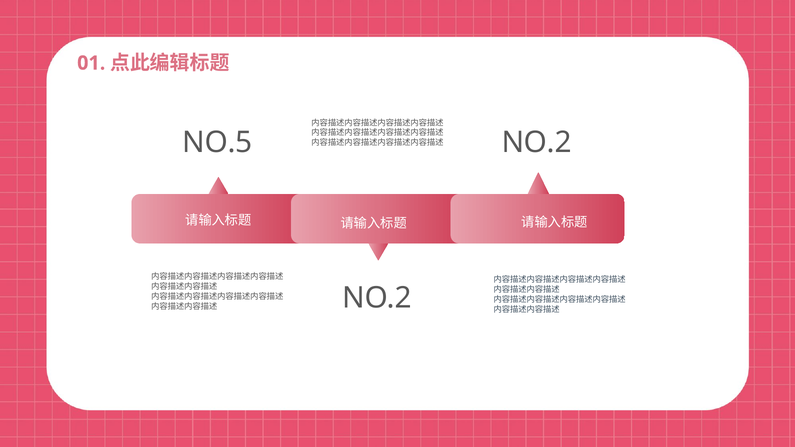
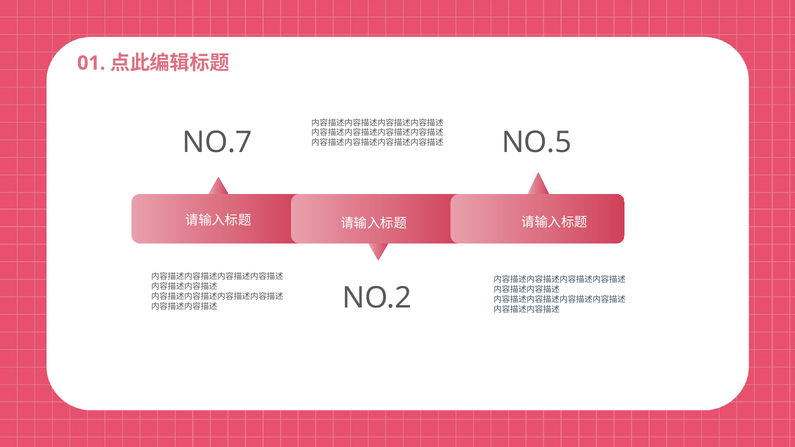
NO.2 at (537, 142): NO.2 -> NO.5
NO.5: NO.5 -> NO.7
